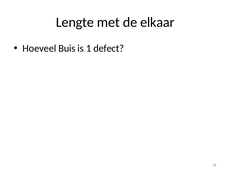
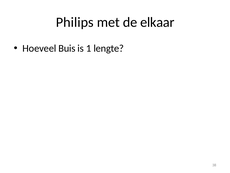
Lengte: Lengte -> Philips
defect: defect -> lengte
